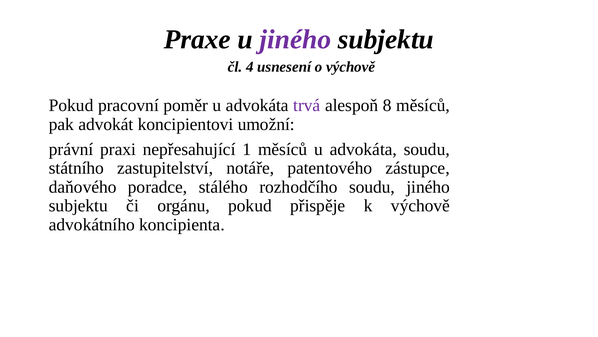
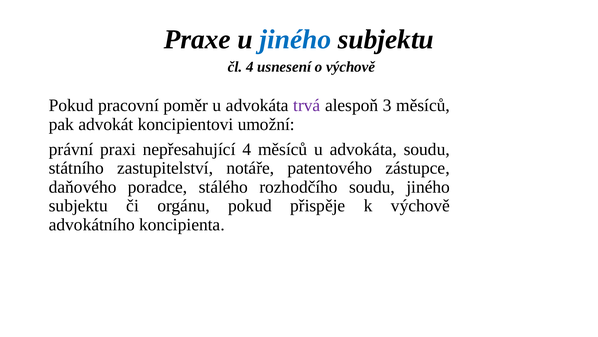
jiného at (295, 39) colour: purple -> blue
8: 8 -> 3
nepřesahující 1: 1 -> 4
